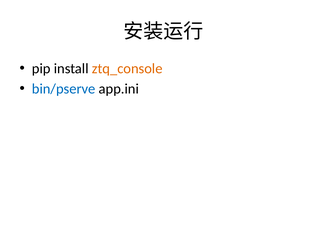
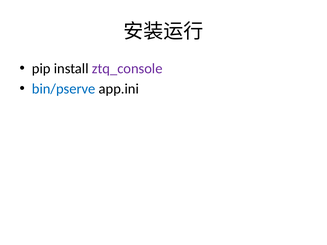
ztq_console colour: orange -> purple
